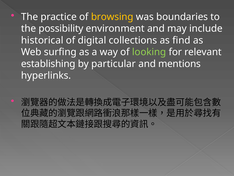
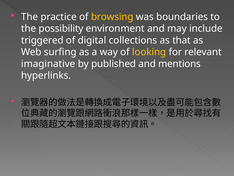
historical: historical -> triggered
find: find -> that
looking colour: light green -> yellow
establishing: establishing -> imaginative
particular: particular -> published
